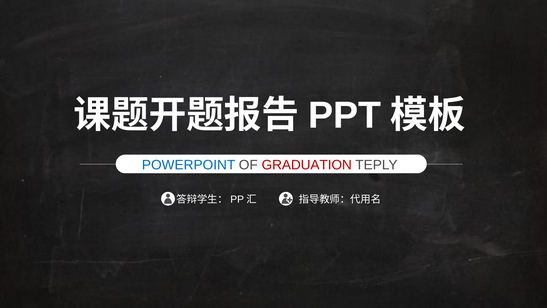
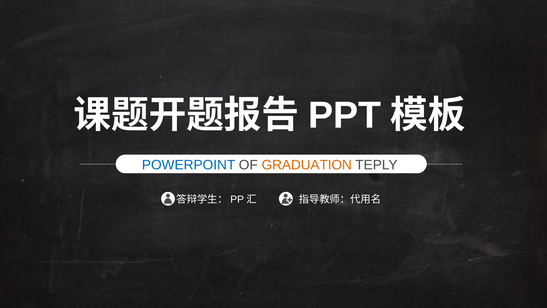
GRADUATION colour: red -> orange
